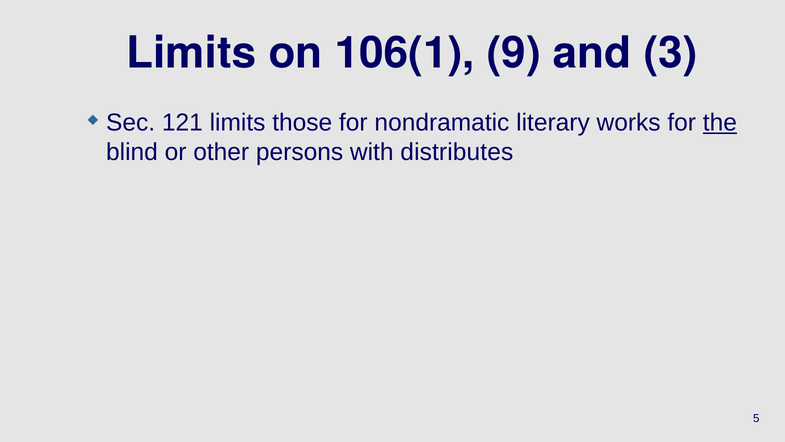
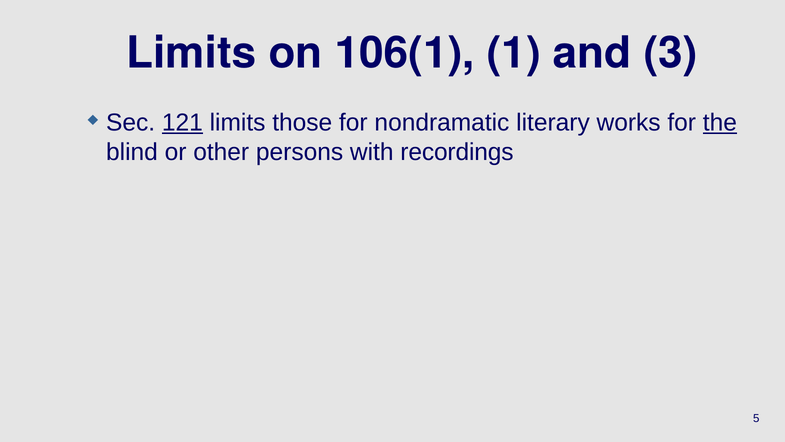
9: 9 -> 1
121 underline: none -> present
distributes: distributes -> recordings
